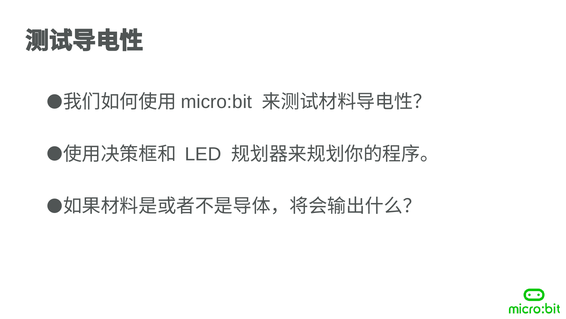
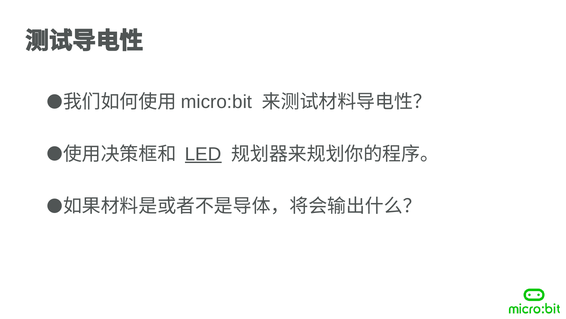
LED underline: none -> present
